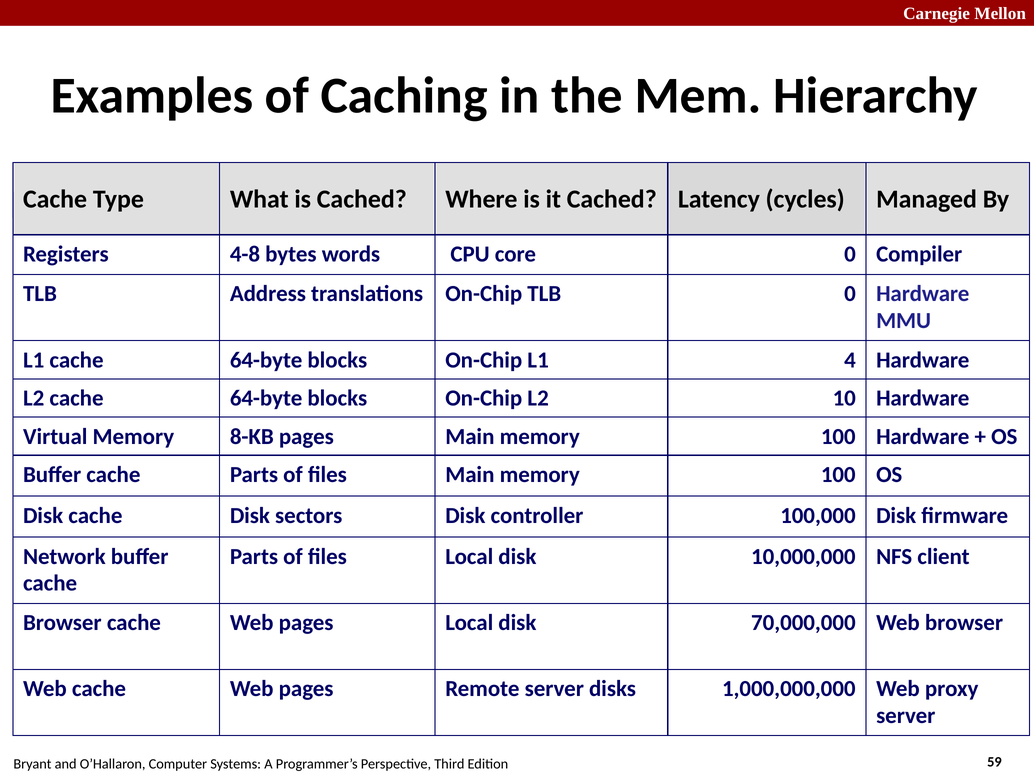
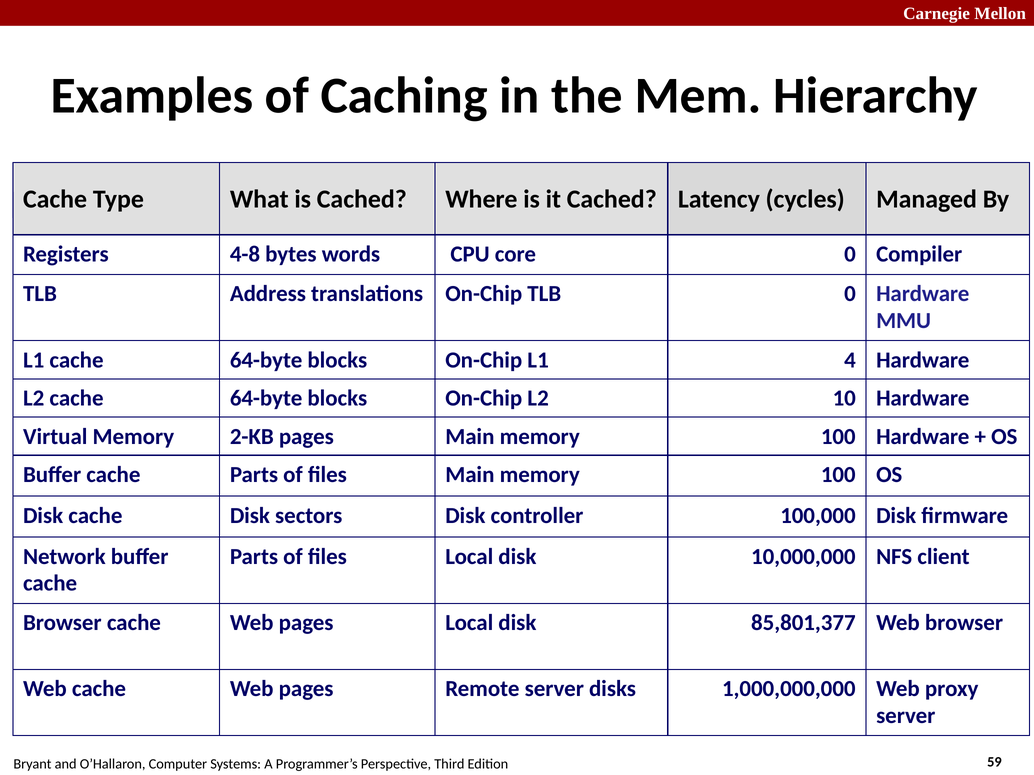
8-KB: 8-KB -> 2-KB
70,000,000: 70,000,000 -> 85,801,377
